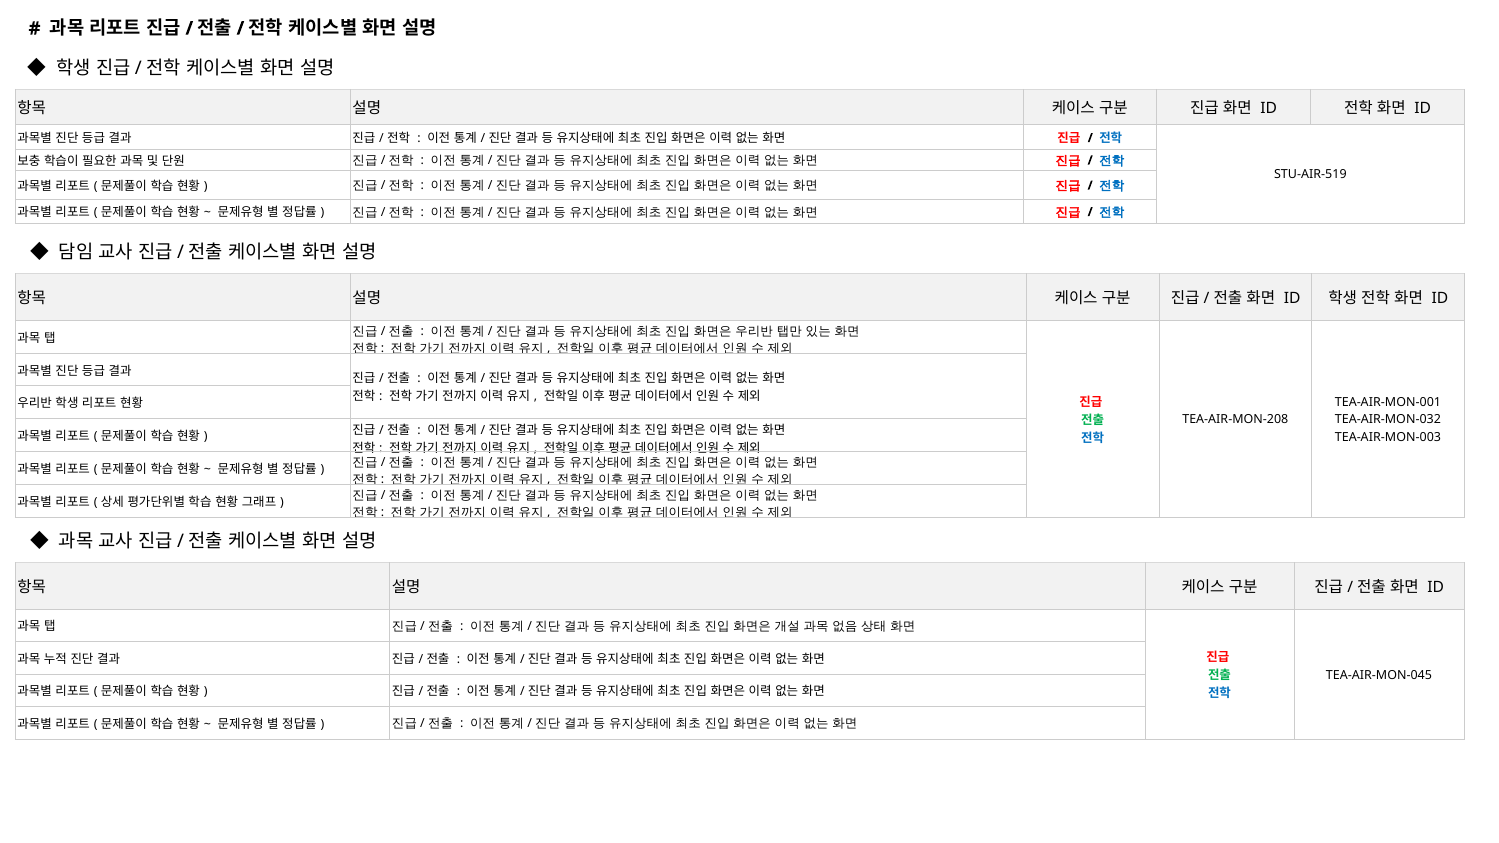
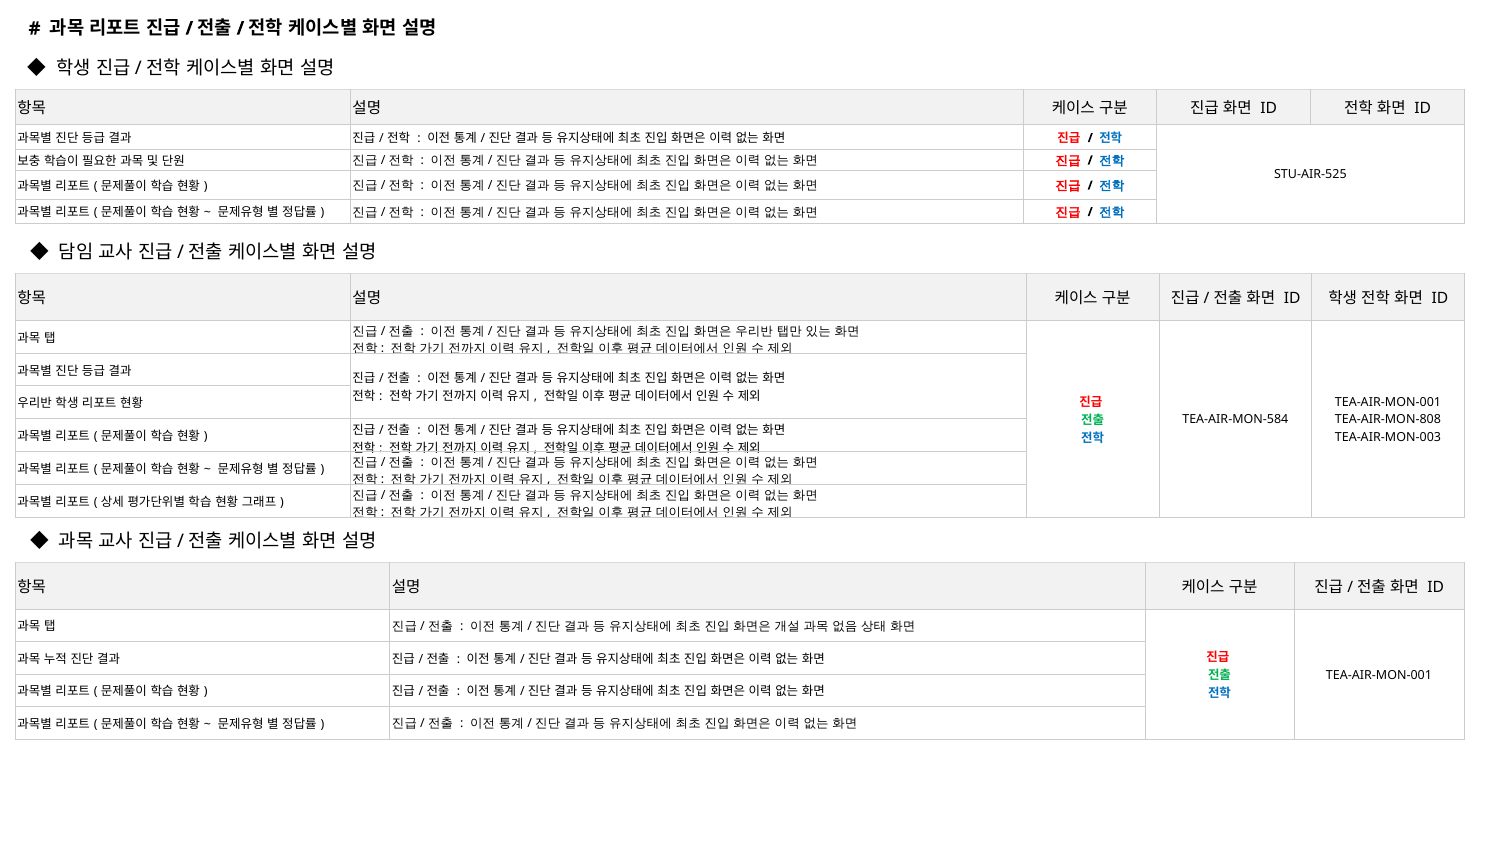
STU-AIR-519: STU-AIR-519 -> STU-AIR-525
TEA-AIR-MON-208: TEA-AIR-MON-208 -> TEA-AIR-MON-584
TEA-AIR-MON-032: TEA-AIR-MON-032 -> TEA-AIR-MON-808
TEA-AIR-MON-045 at (1379, 675): TEA-AIR-MON-045 -> TEA-AIR-MON-001
